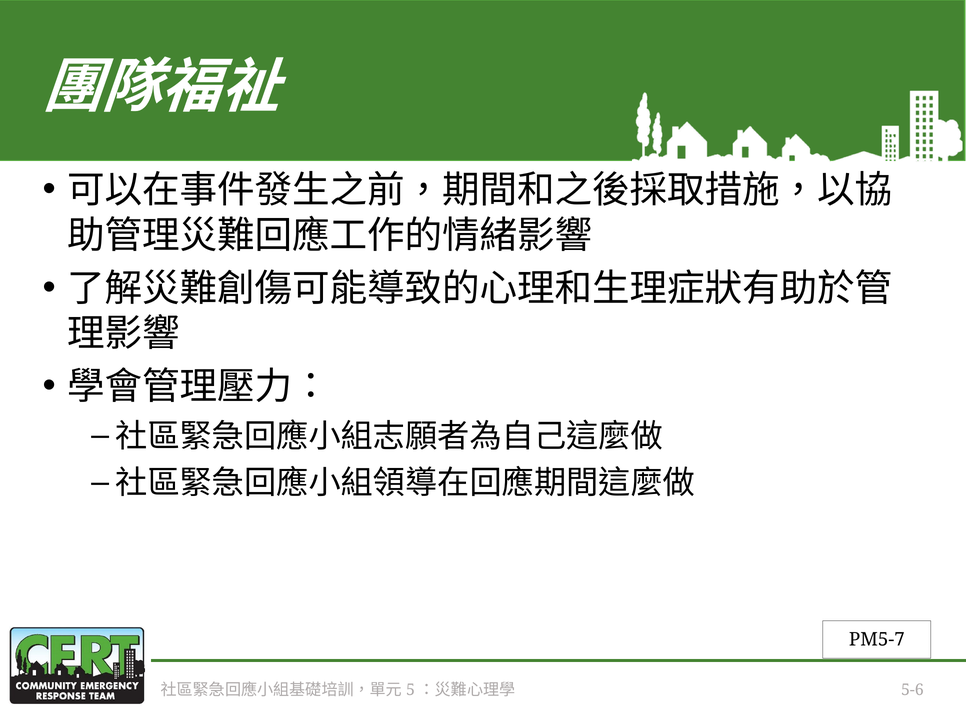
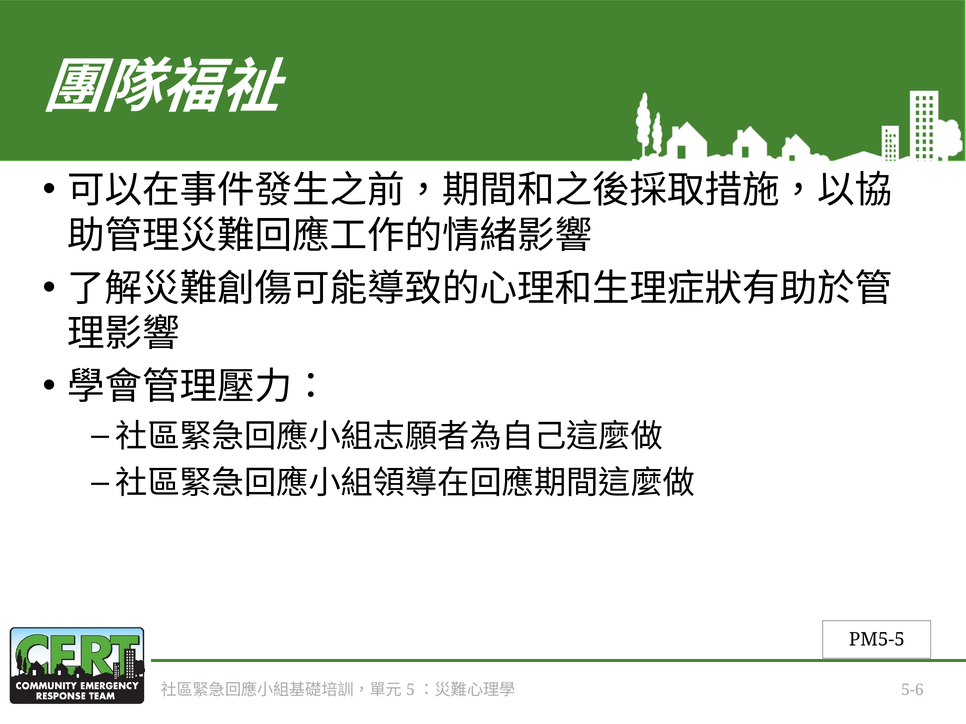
PM5-7: PM5-7 -> PM5-5
